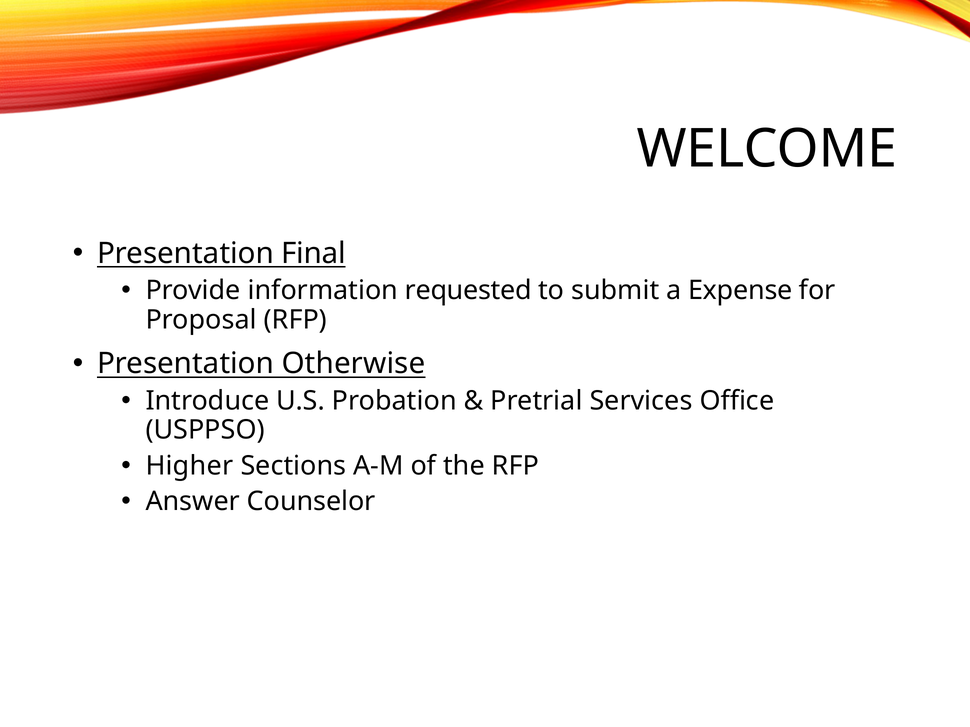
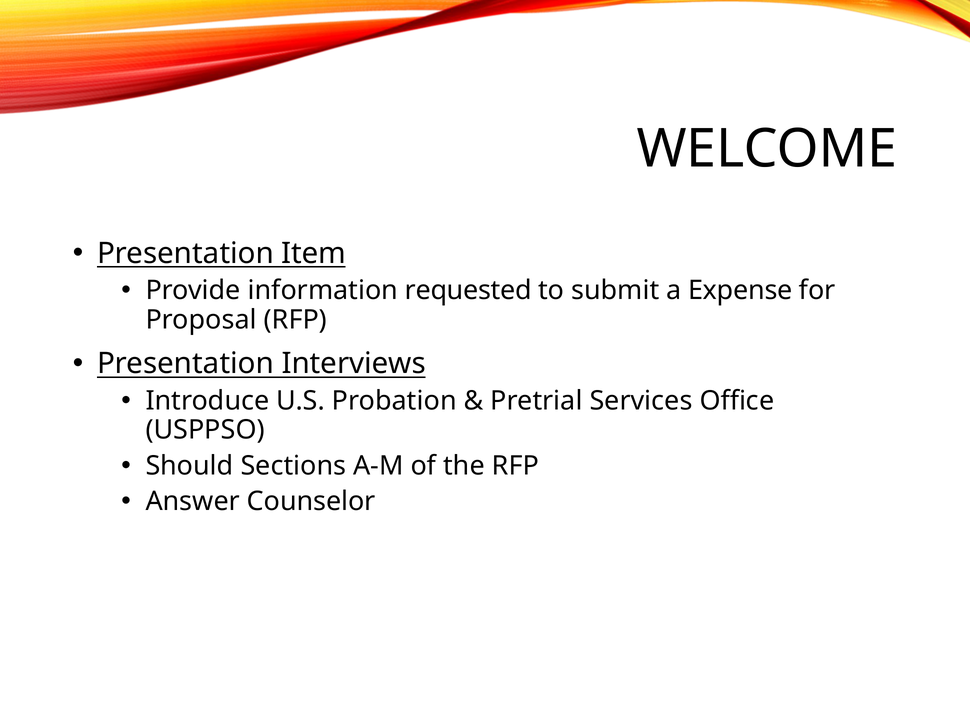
Final: Final -> Item
Otherwise: Otherwise -> Interviews
Higher: Higher -> Should
